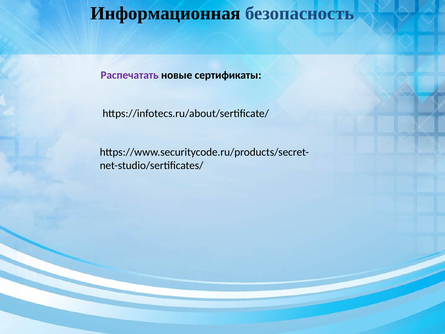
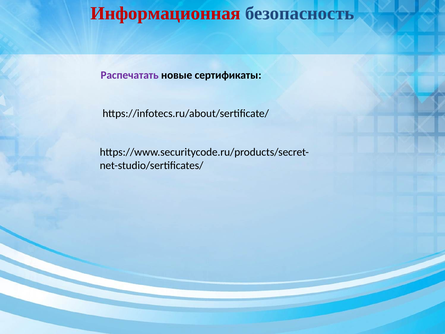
Информационная colour: black -> red
